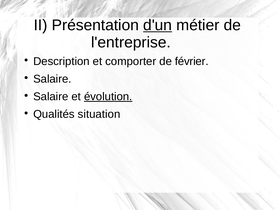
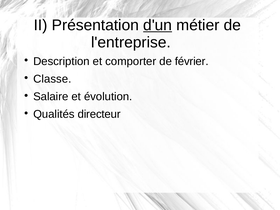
Salaire at (52, 79): Salaire -> Classe
évolution underline: present -> none
situation: situation -> directeur
